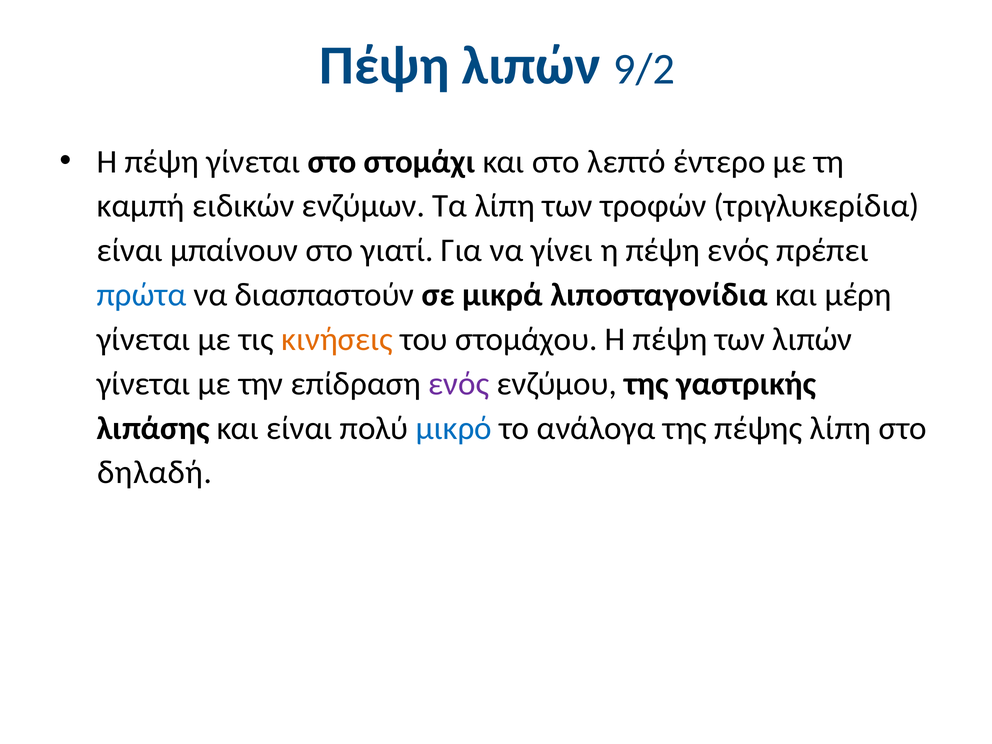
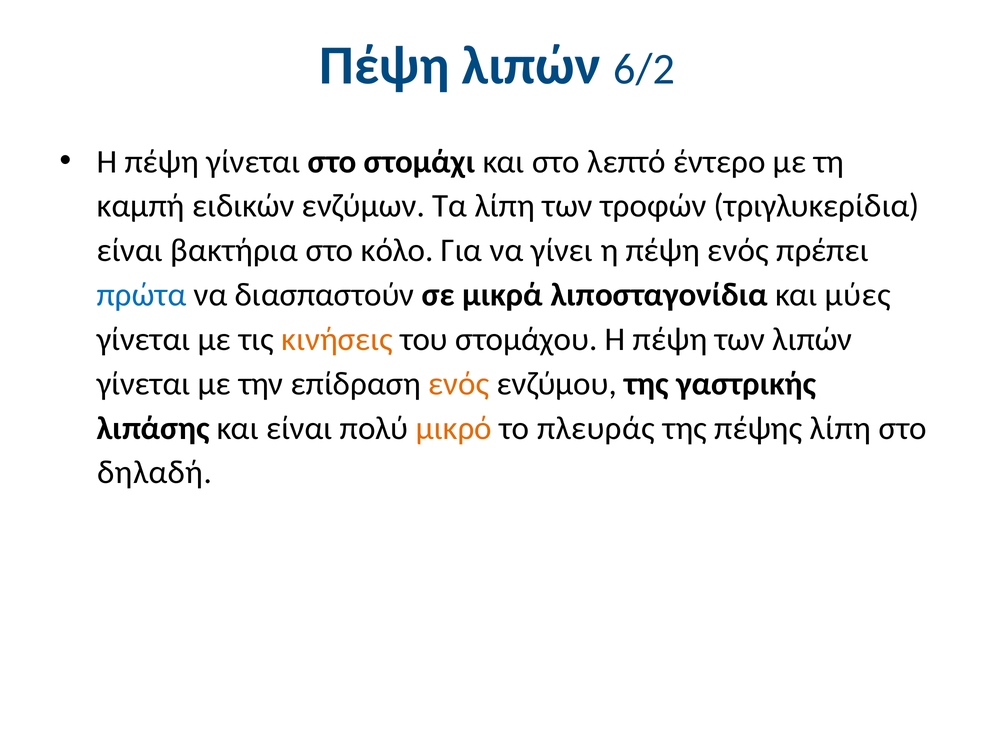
9/2: 9/2 -> 6/2
μπαίνουν: μπαίνουν -> βακτήρια
γιατί: γιατί -> κόλο
μέρη: μέρη -> μύες
ενός at (459, 384) colour: purple -> orange
μικρό colour: blue -> orange
ανάλογα: ανάλογα -> πλευράς
